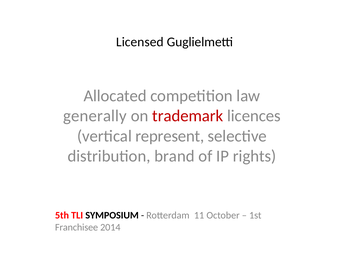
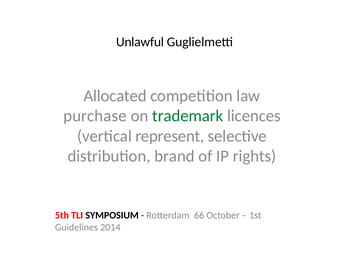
Licensed: Licensed -> Unlawful
generally: generally -> purchase
trademark colour: red -> green
11: 11 -> 66
Franchisee: Franchisee -> Guidelines
